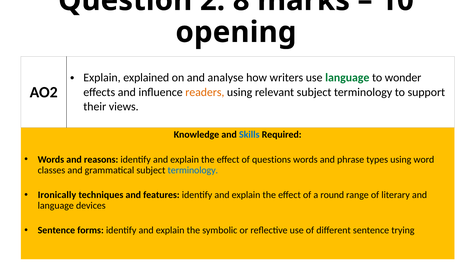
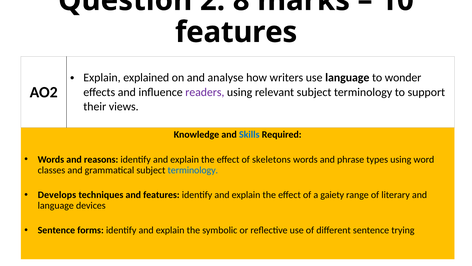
opening at (236, 32): opening -> features
language at (347, 78) colour: green -> black
readers colour: orange -> purple
questions: questions -> skeletons
Ironically: Ironically -> Develops
round: round -> gaiety
